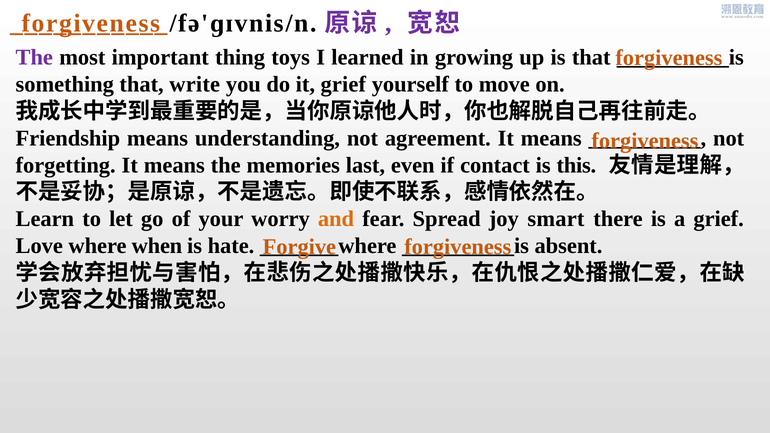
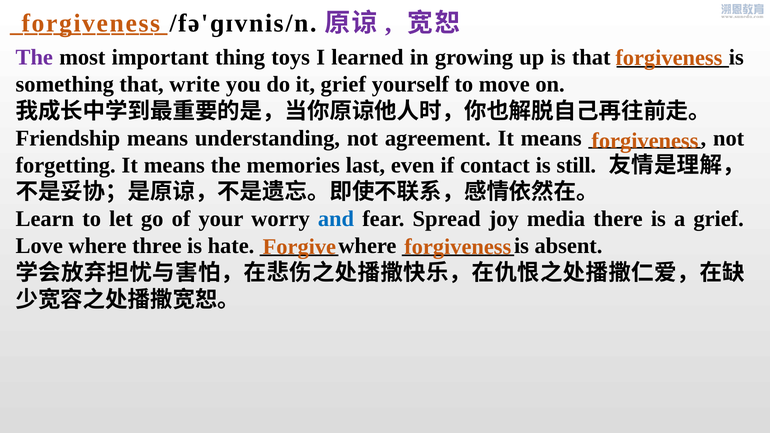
this: this -> still
and colour: orange -> blue
smart: smart -> media
when: when -> three
